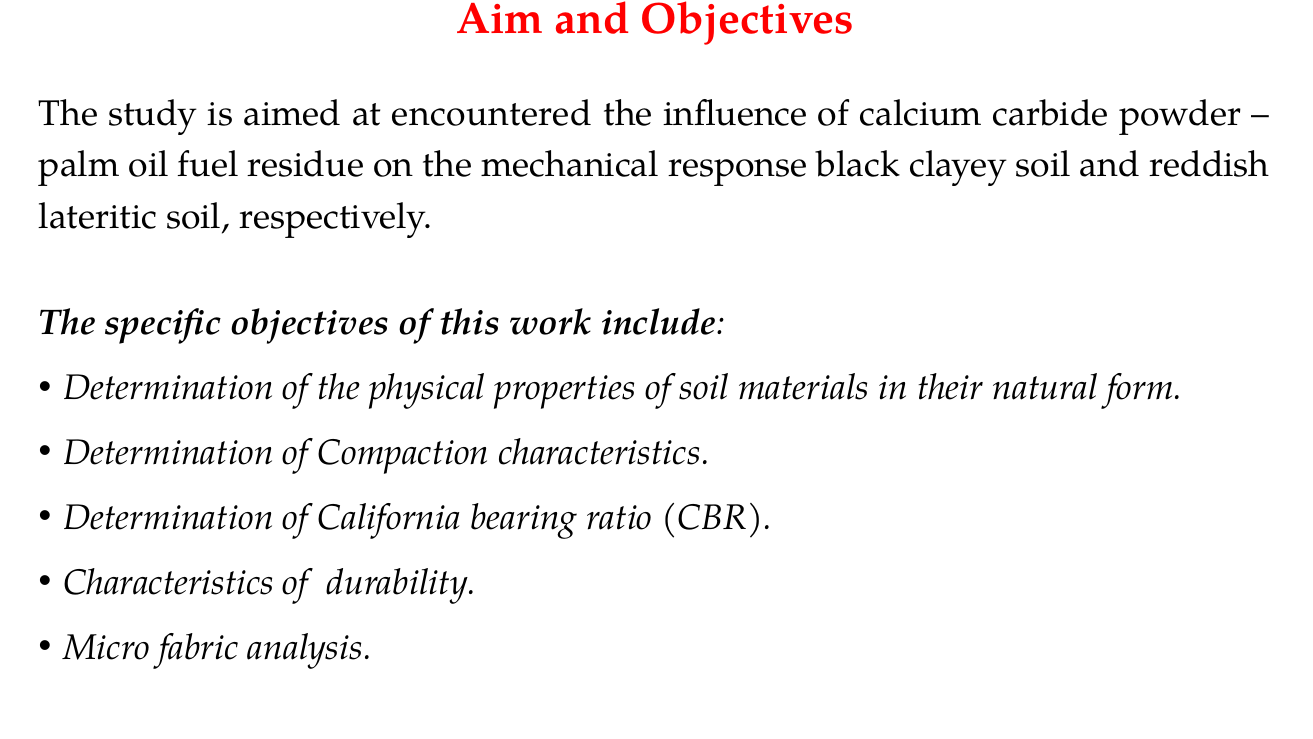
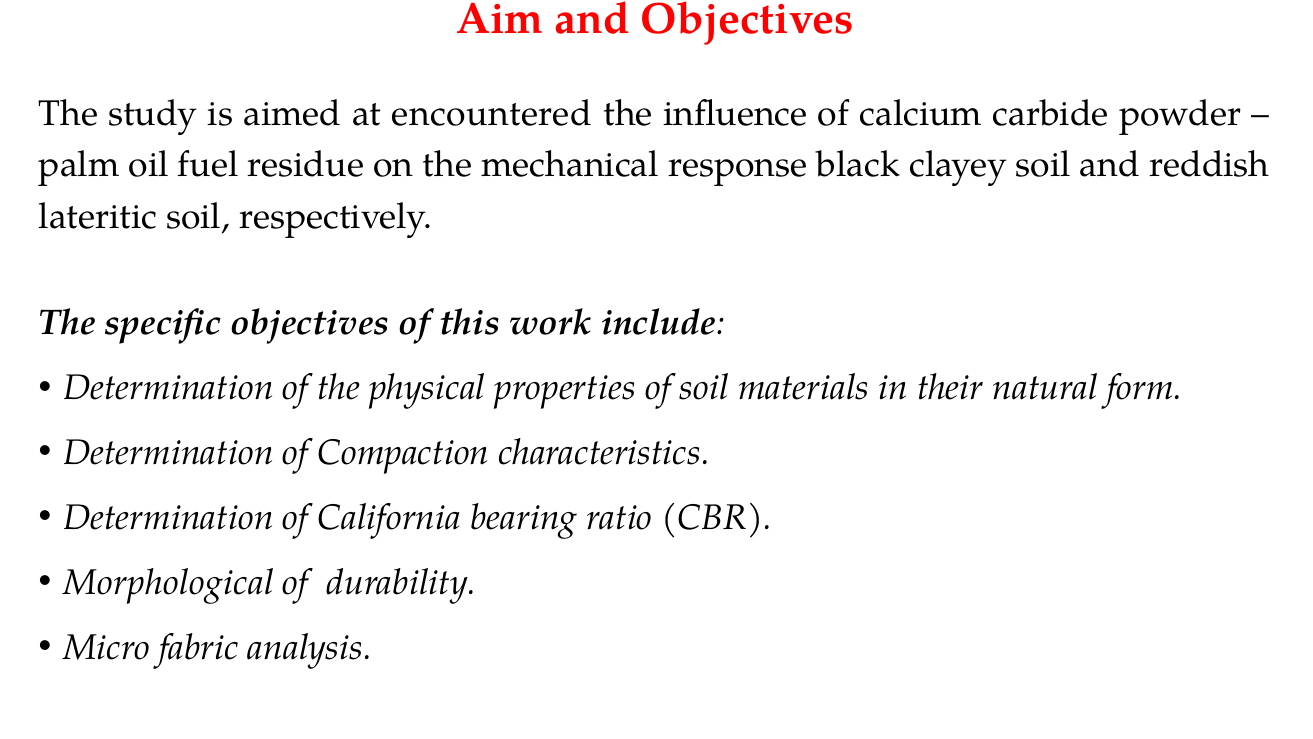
Characteristics at (169, 582): Characteristics -> Morphological
